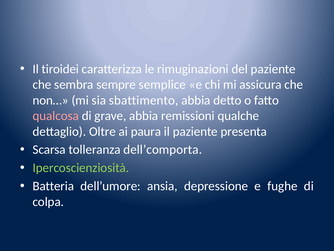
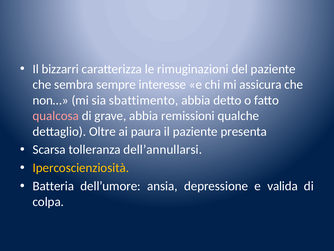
tiroidei: tiroidei -> bizzarri
semplice: semplice -> interesse
dell’comporta: dell’comporta -> dell’annullarsi
Ipercoscienziosità colour: light green -> yellow
fughe: fughe -> valida
